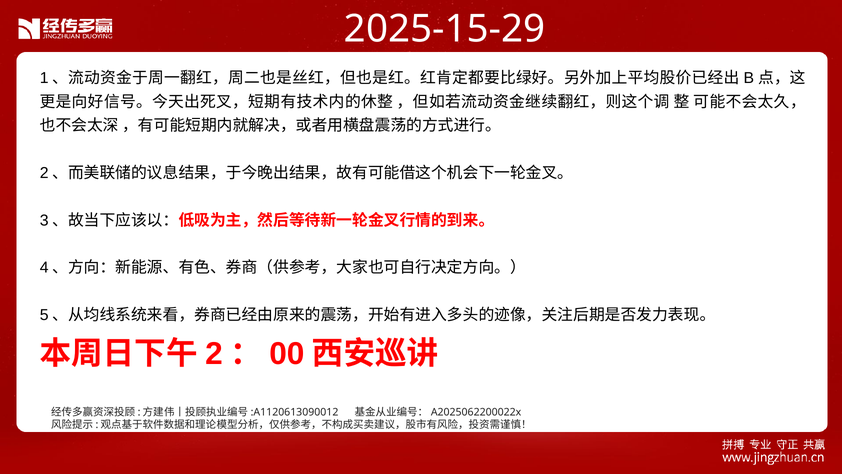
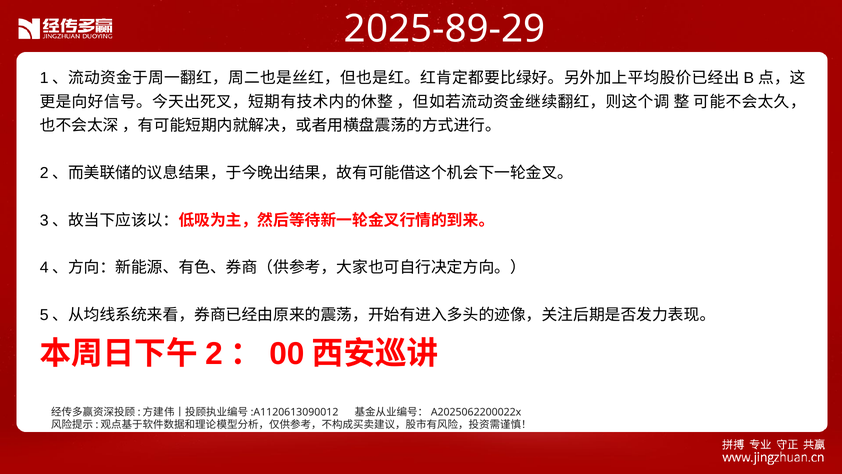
2025-15-29: 2025-15-29 -> 2025-89-29
